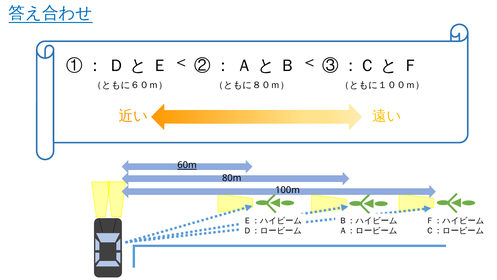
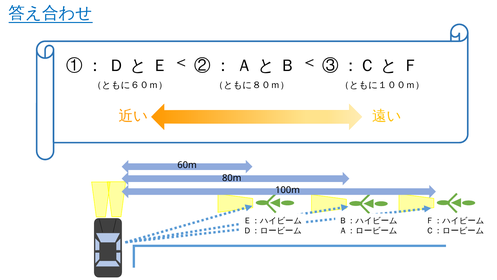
60m underline: present -> none
